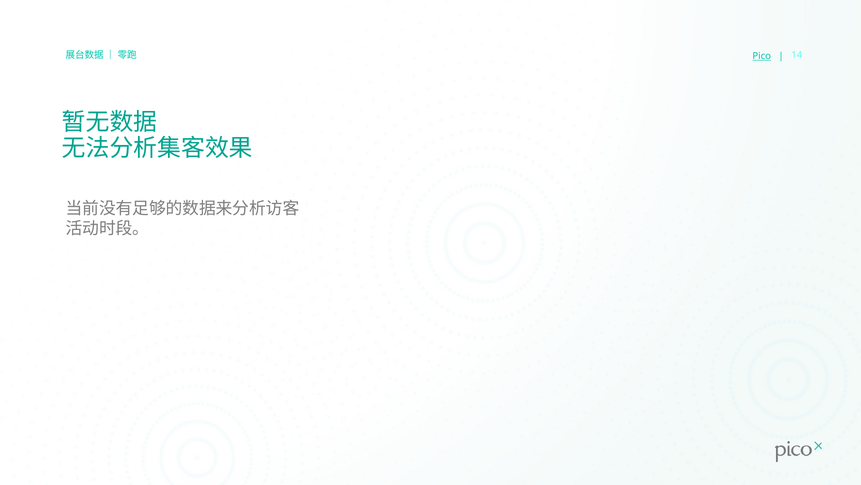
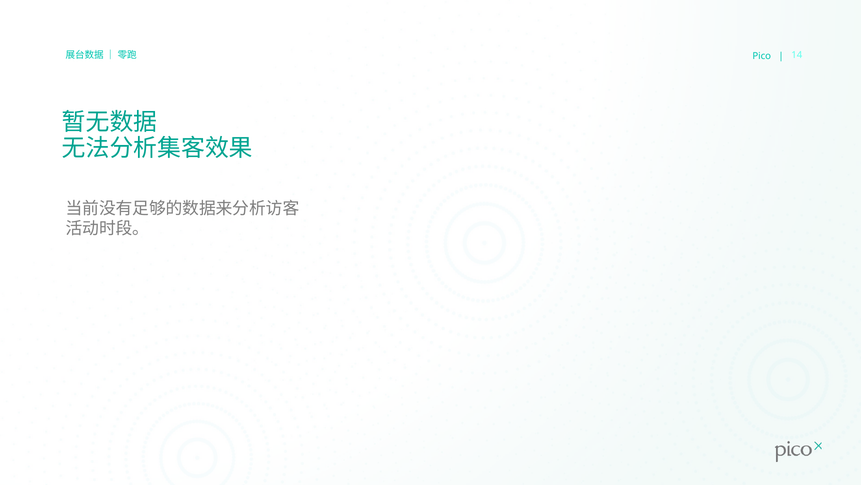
Pico underline: present -> none
